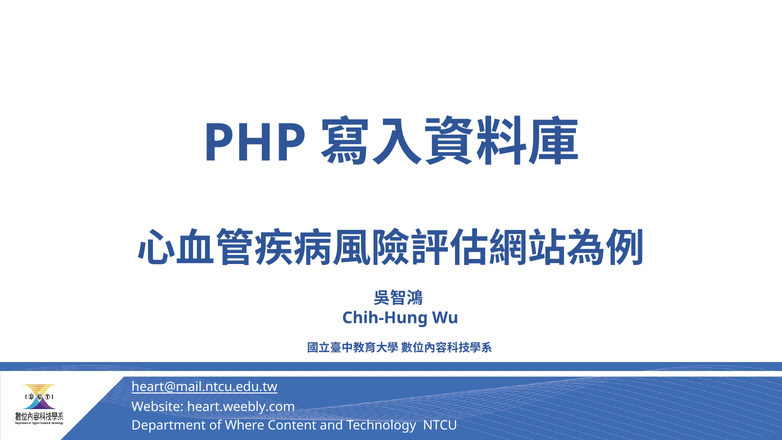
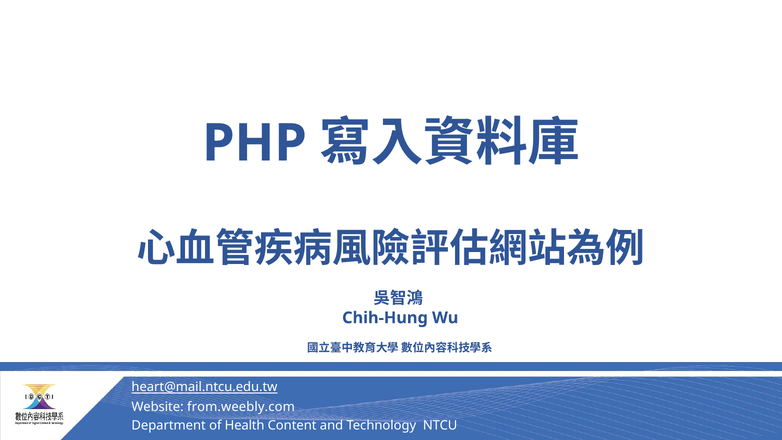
heart.weebly.com: heart.weebly.com -> from.weebly.com
Where: Where -> Health
